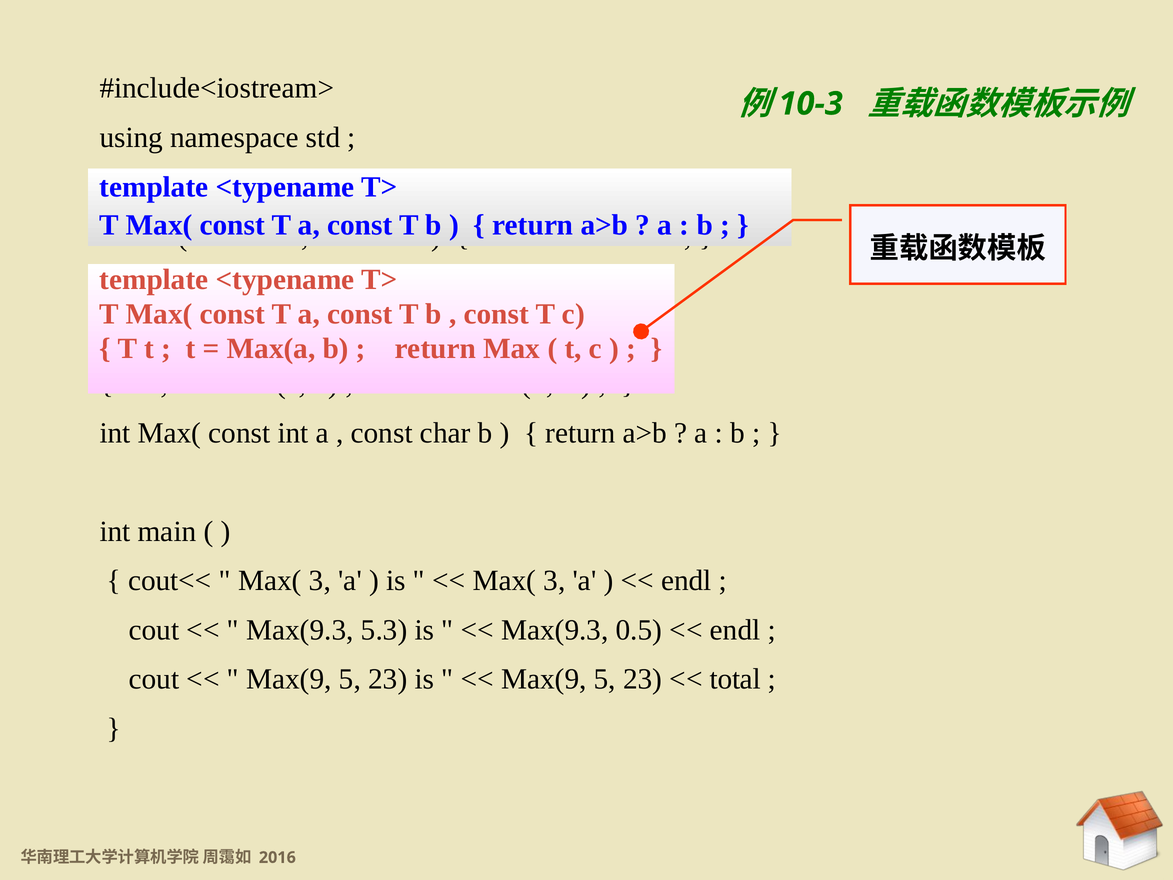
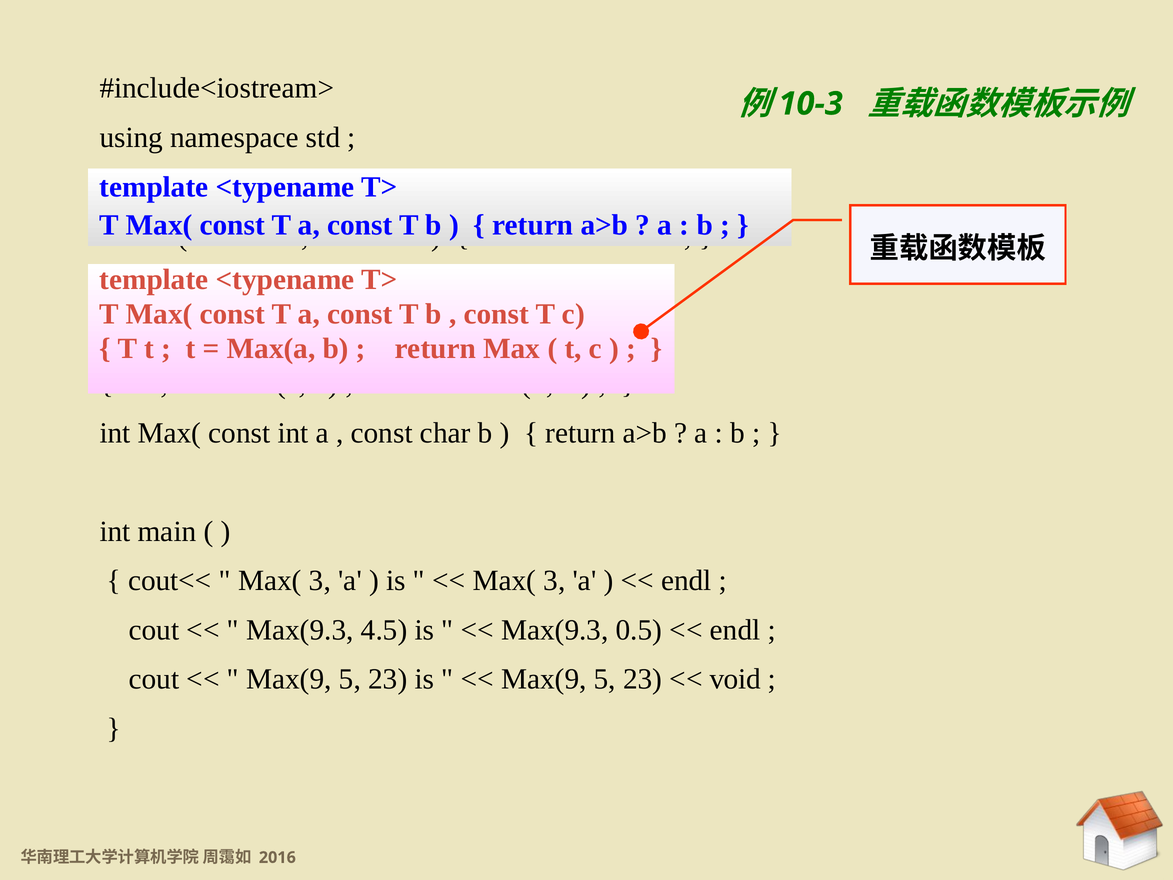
5.3: 5.3 -> 4.5
total: total -> void
